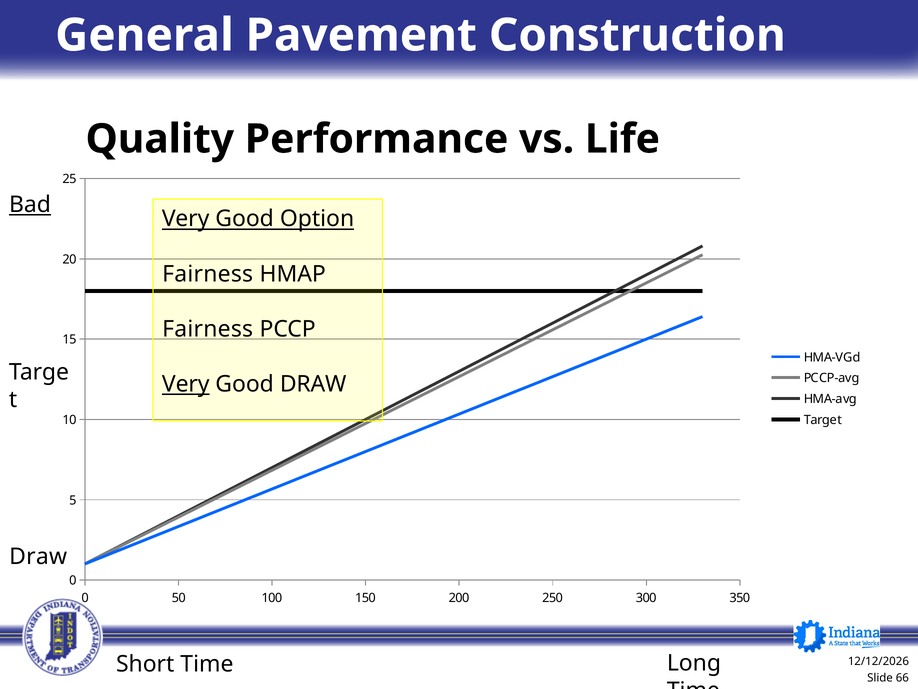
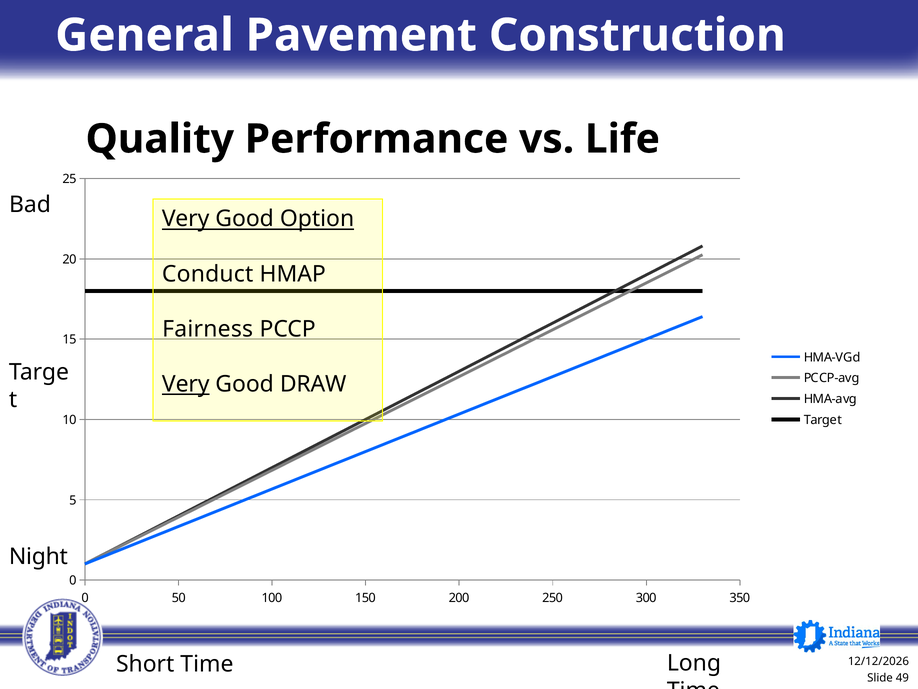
Bad underline: present -> none
Fairness at (208, 274): Fairness -> Conduct
Draw at (38, 556): Draw -> Night
66: 66 -> 49
